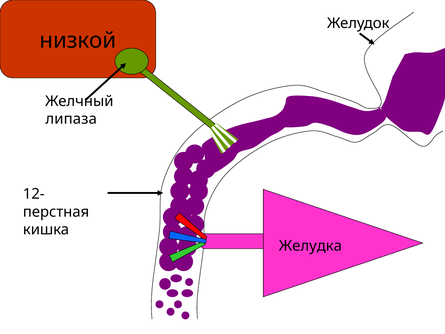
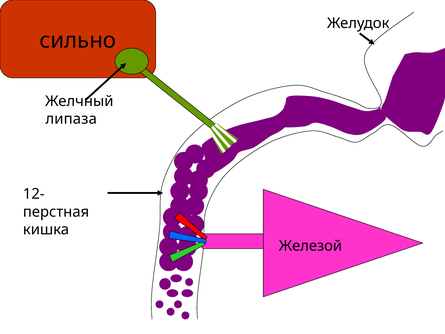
низкой: низкой -> сильно
Желудка: Желудка -> Железой
